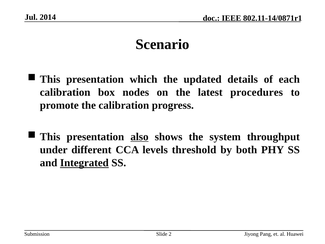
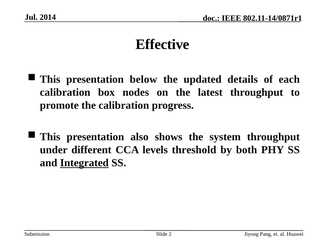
Scenario: Scenario -> Effective
which: which -> below
latest procedures: procedures -> throughput
also underline: present -> none
